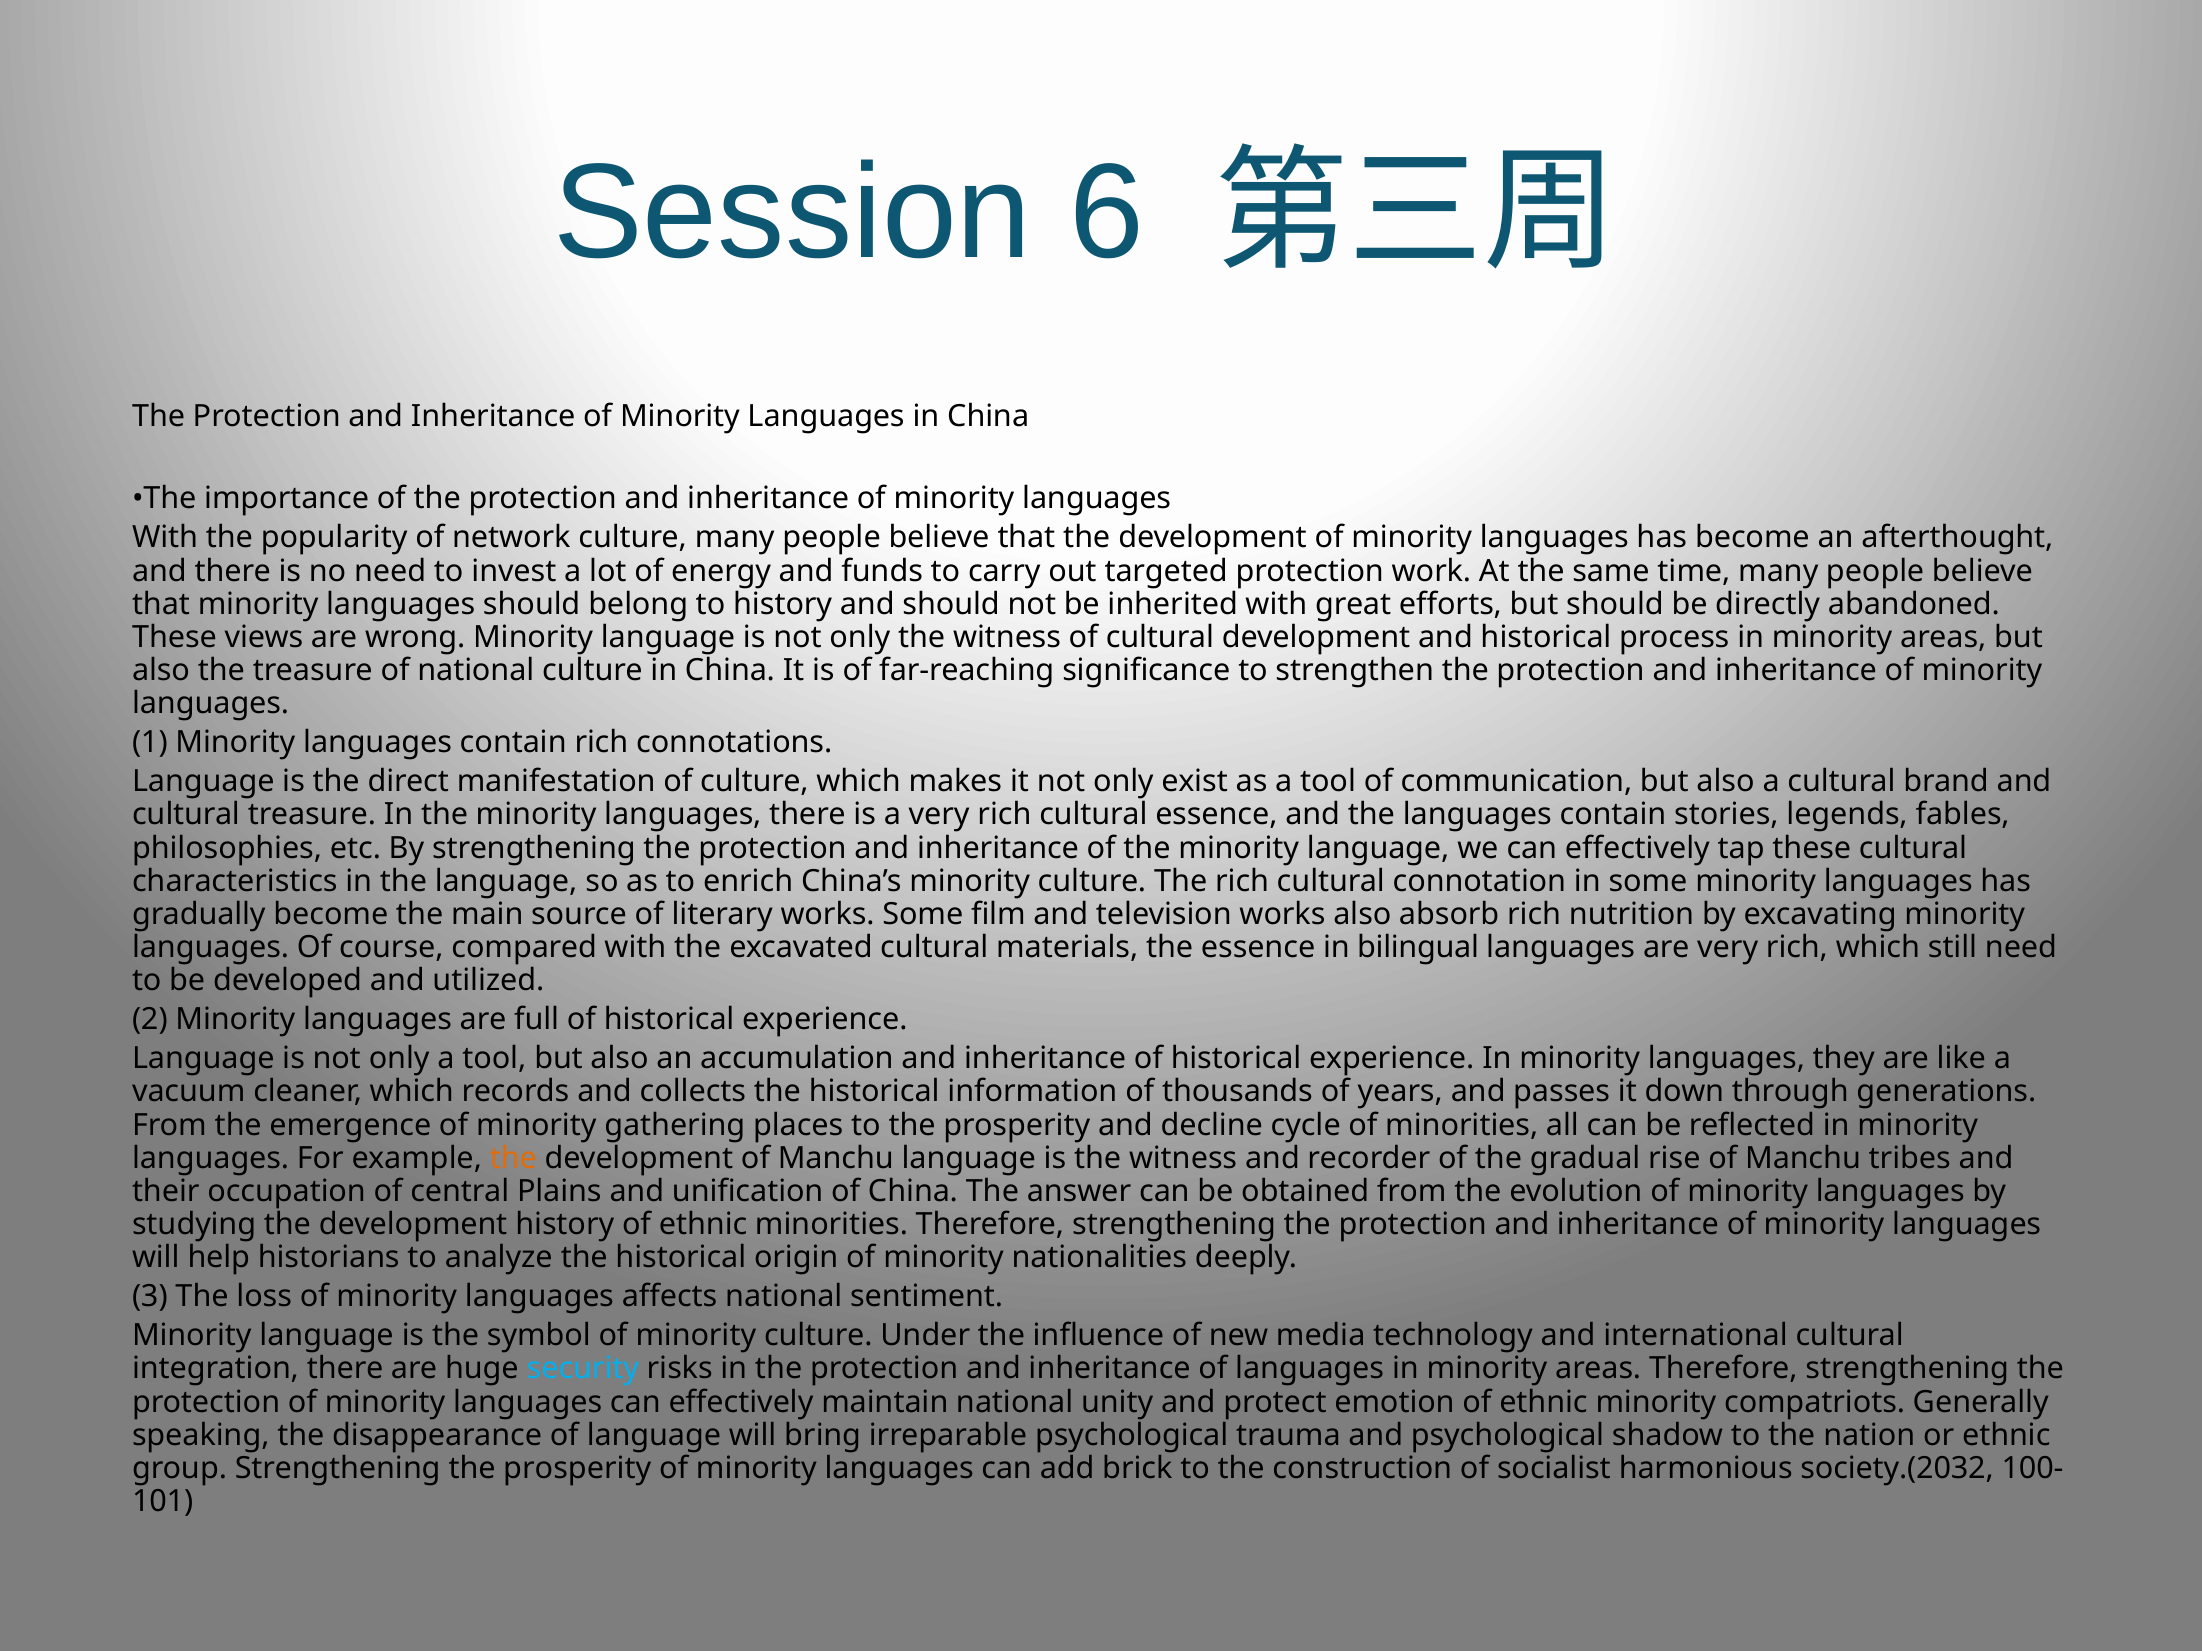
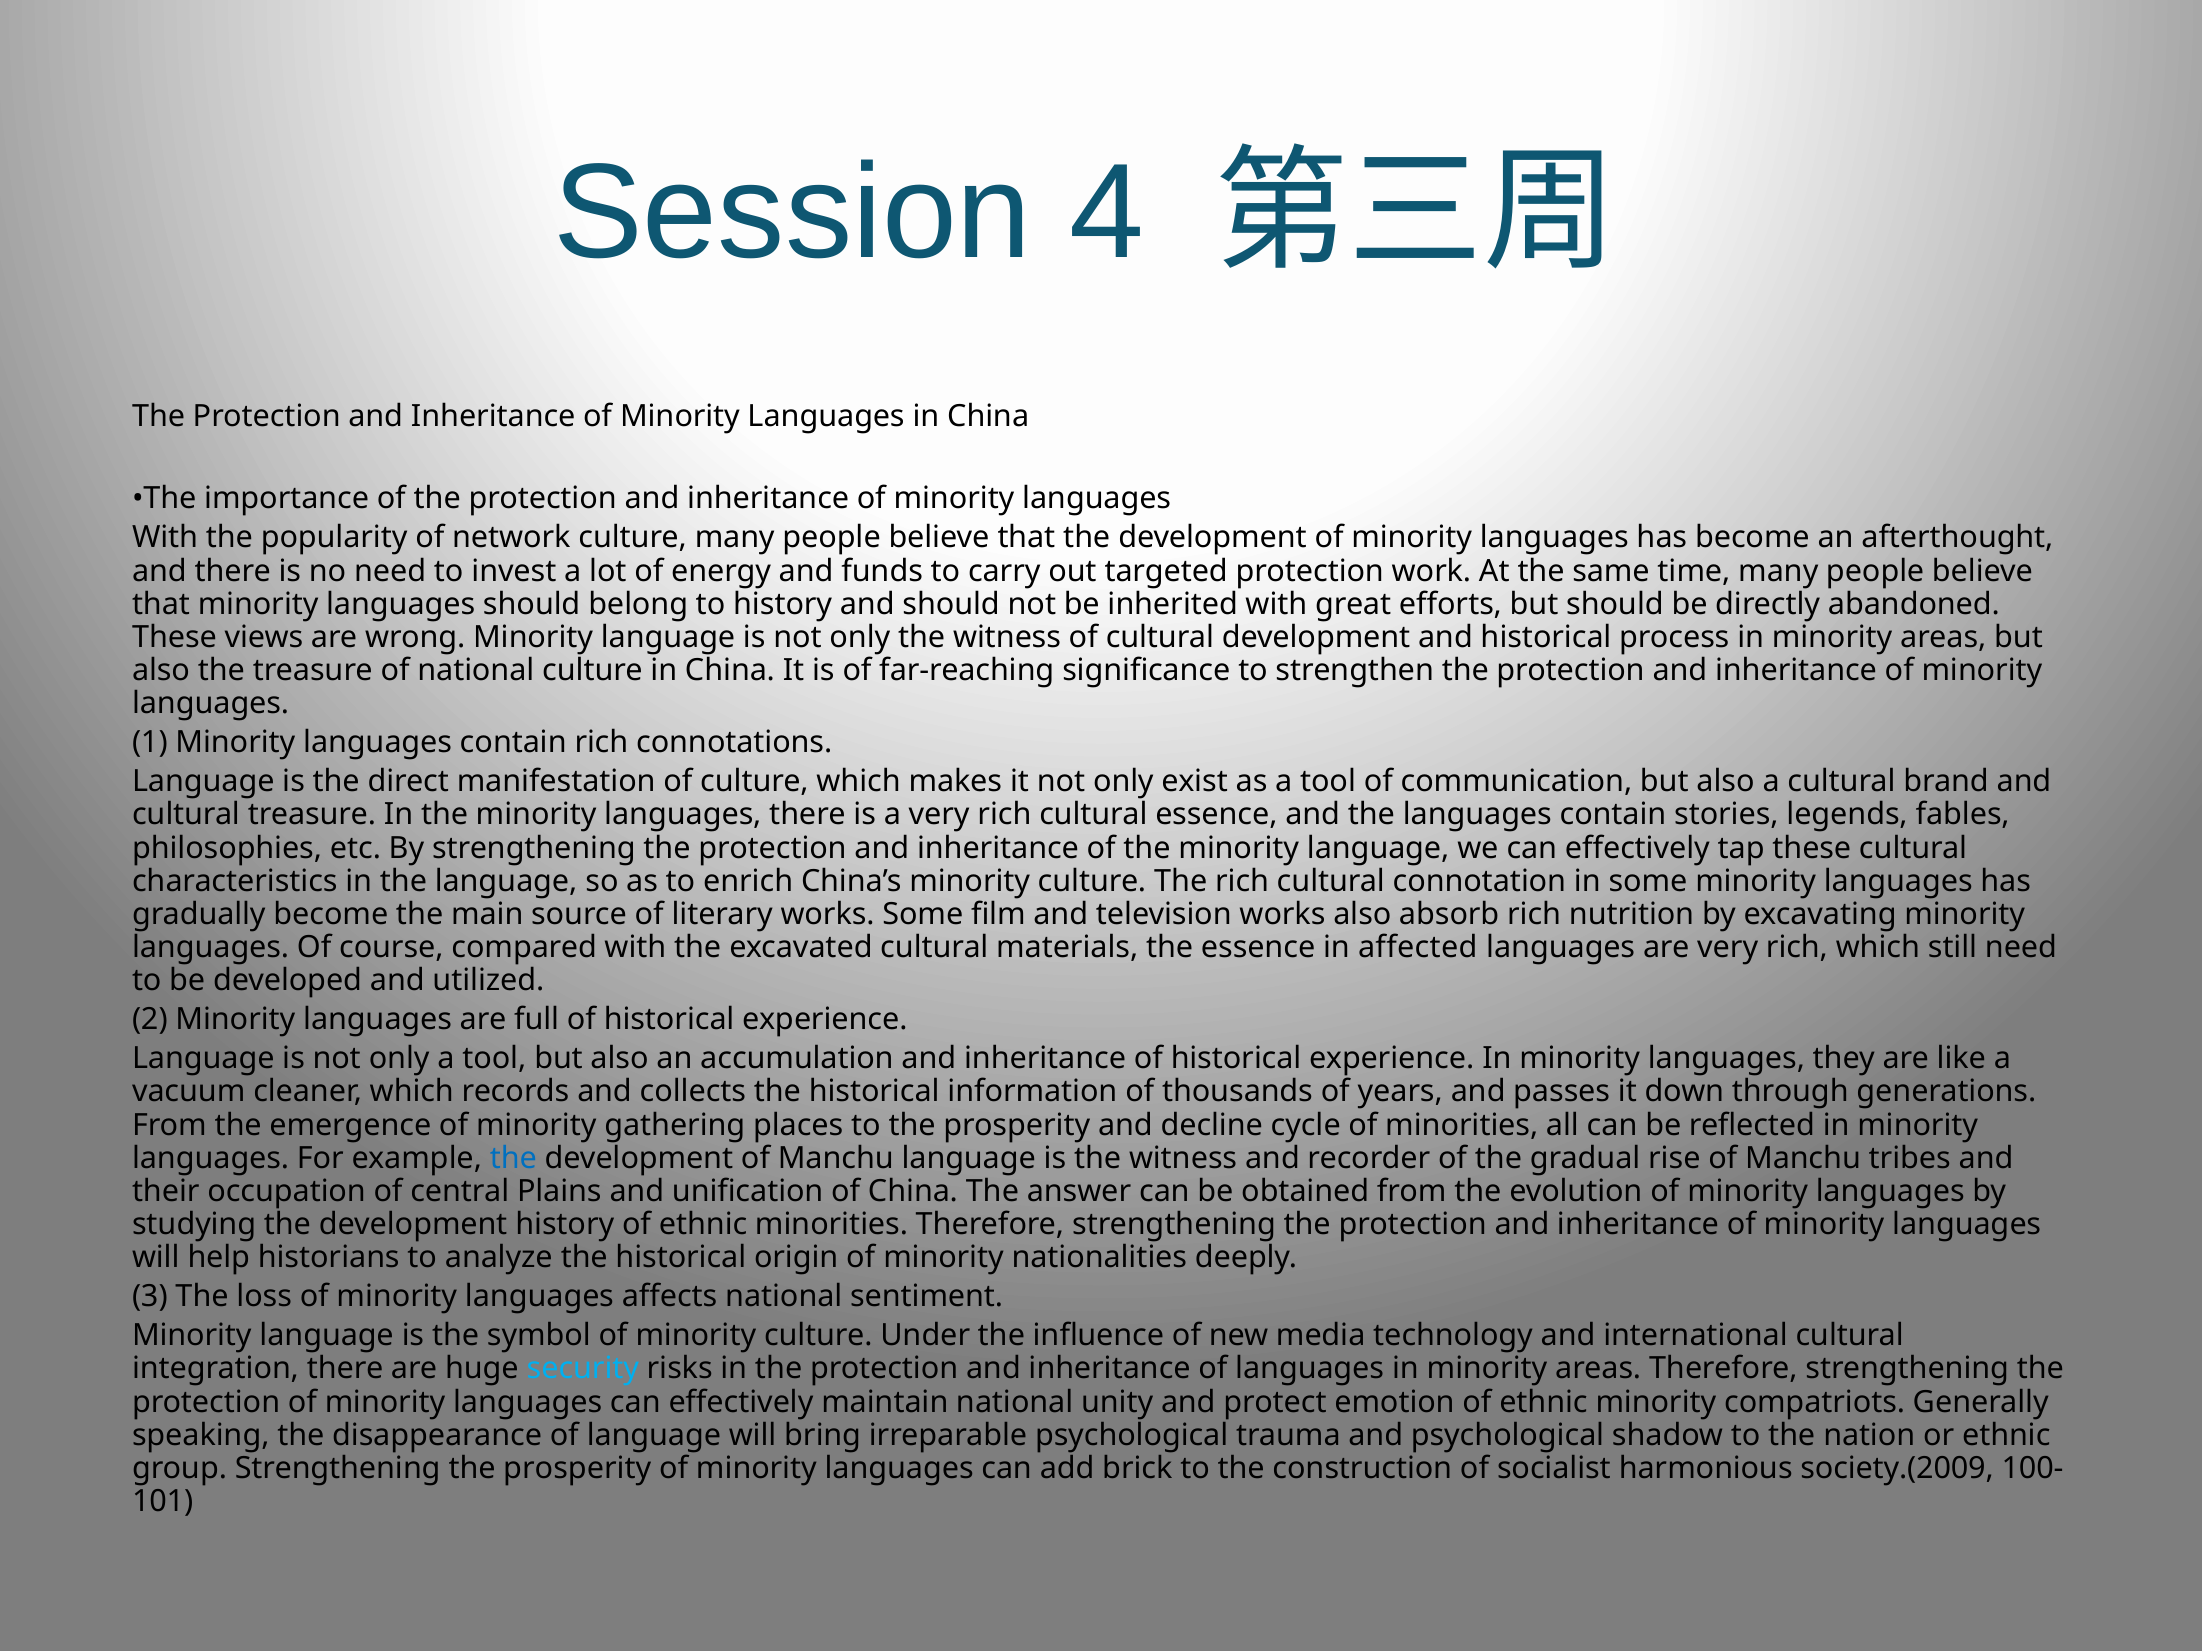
6: 6 -> 4
bilingual: bilingual -> affected
the at (513, 1158) colour: orange -> blue
society.(2032: society.(2032 -> society.(2009
